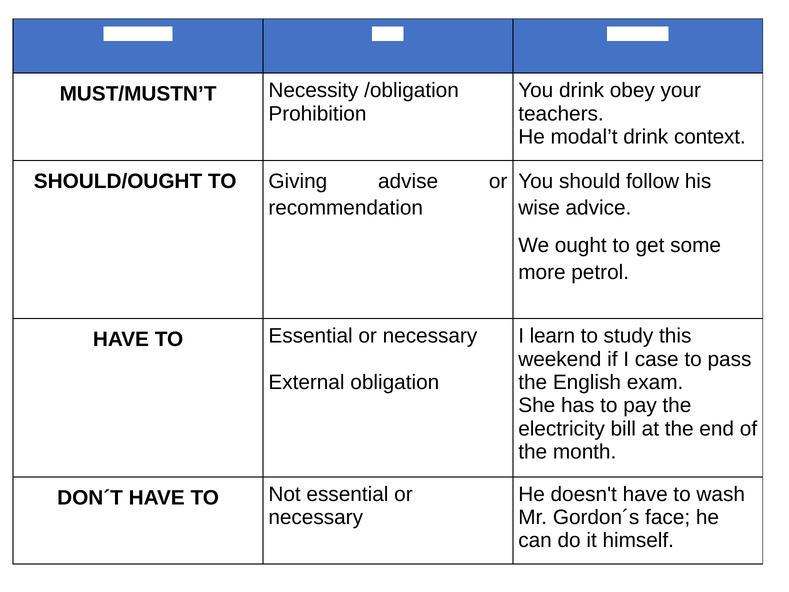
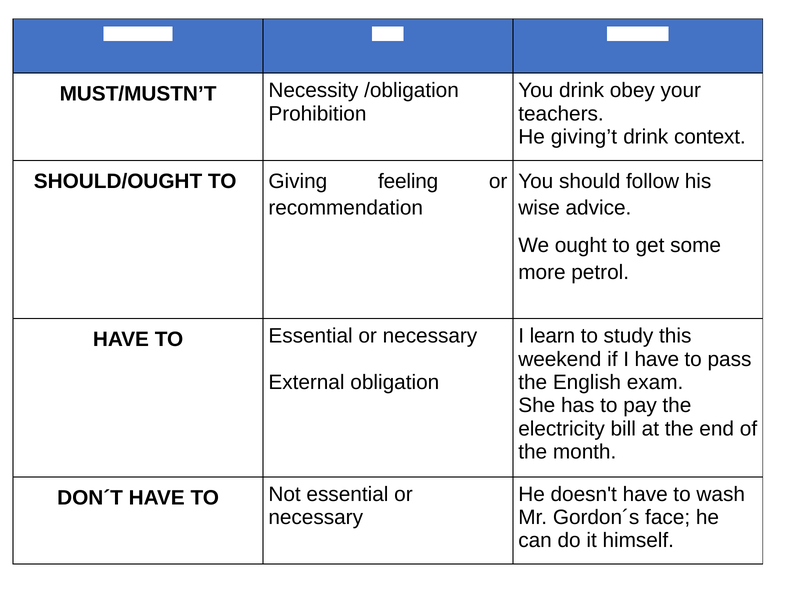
modal’t: modal’t -> giving’t
advise: advise -> feeling
I case: case -> have
